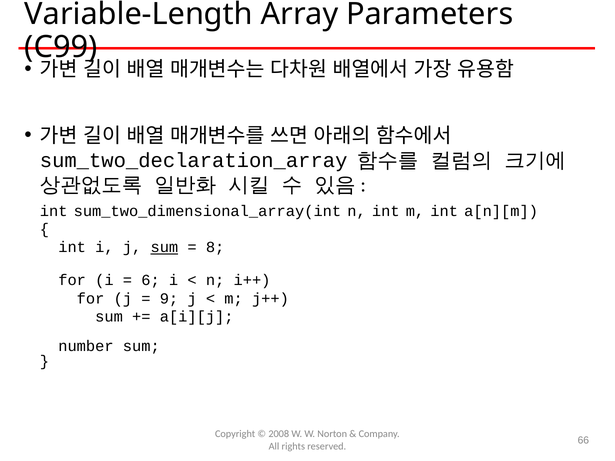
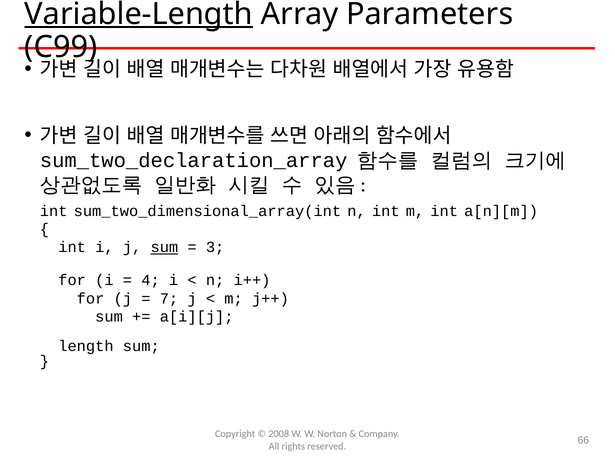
Variable-Length underline: none -> present
8: 8 -> 3
6: 6 -> 4
9: 9 -> 7
number: number -> length
